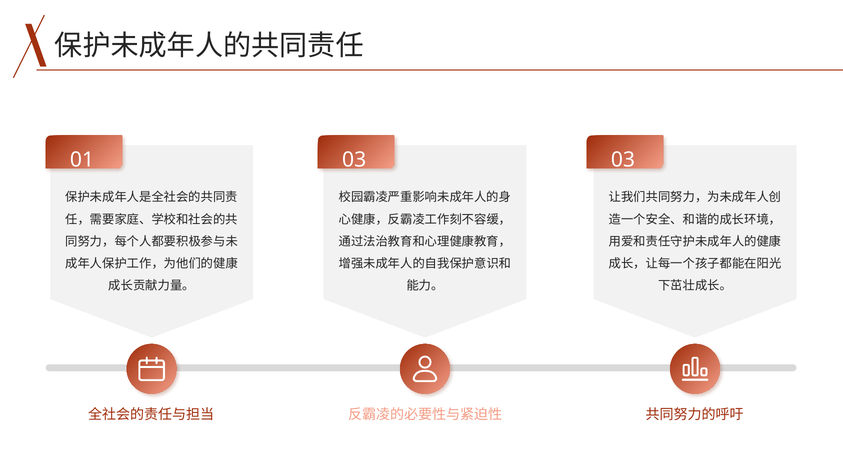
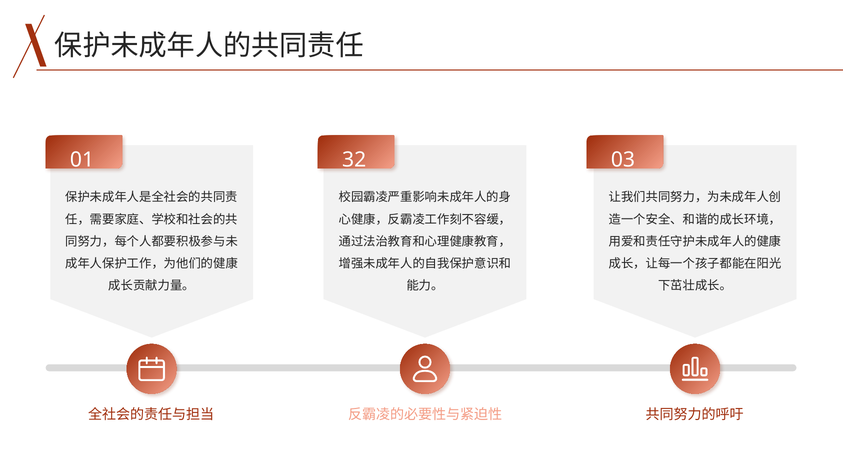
01 03: 03 -> 32
